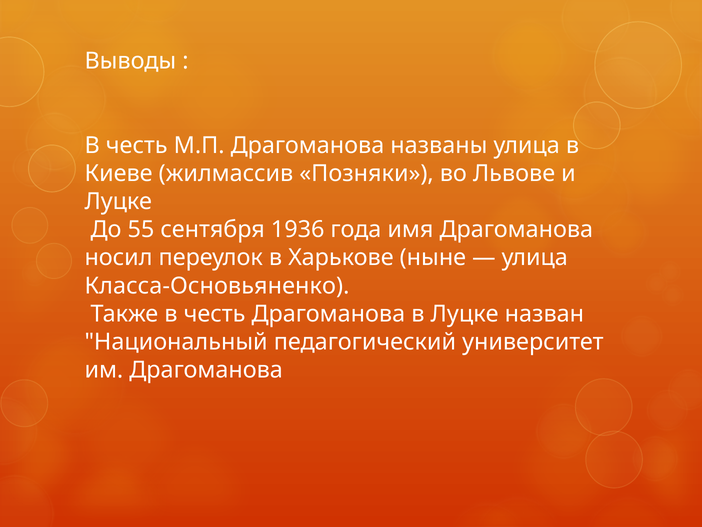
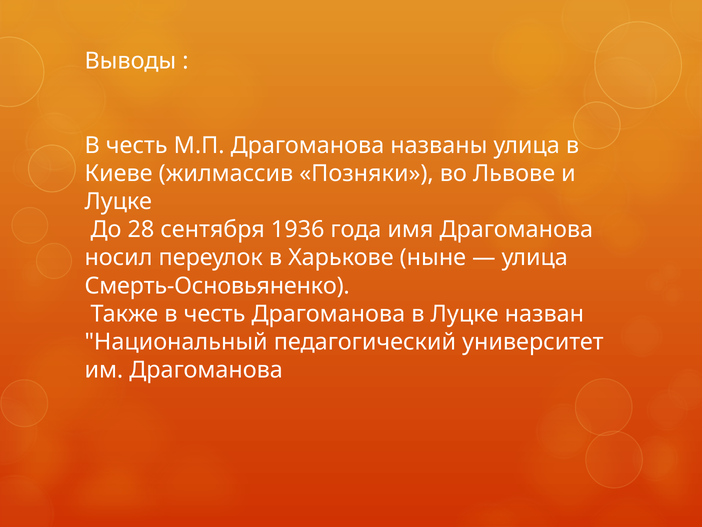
55: 55 -> 28
Класса-Основьяненко: Класса-Основьяненко -> Смерть-Основьяненко
